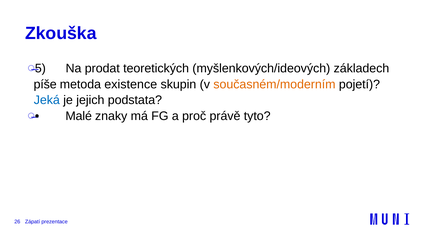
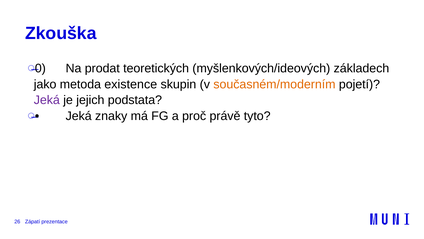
5: 5 -> 0
píše: píše -> jako
Jeká at (47, 100) colour: blue -> purple
Malé at (79, 116): Malé -> Jeká
